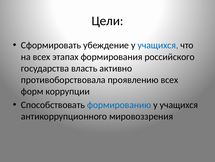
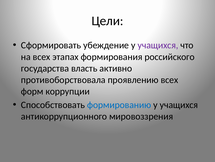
учащихся at (158, 45) colour: blue -> purple
